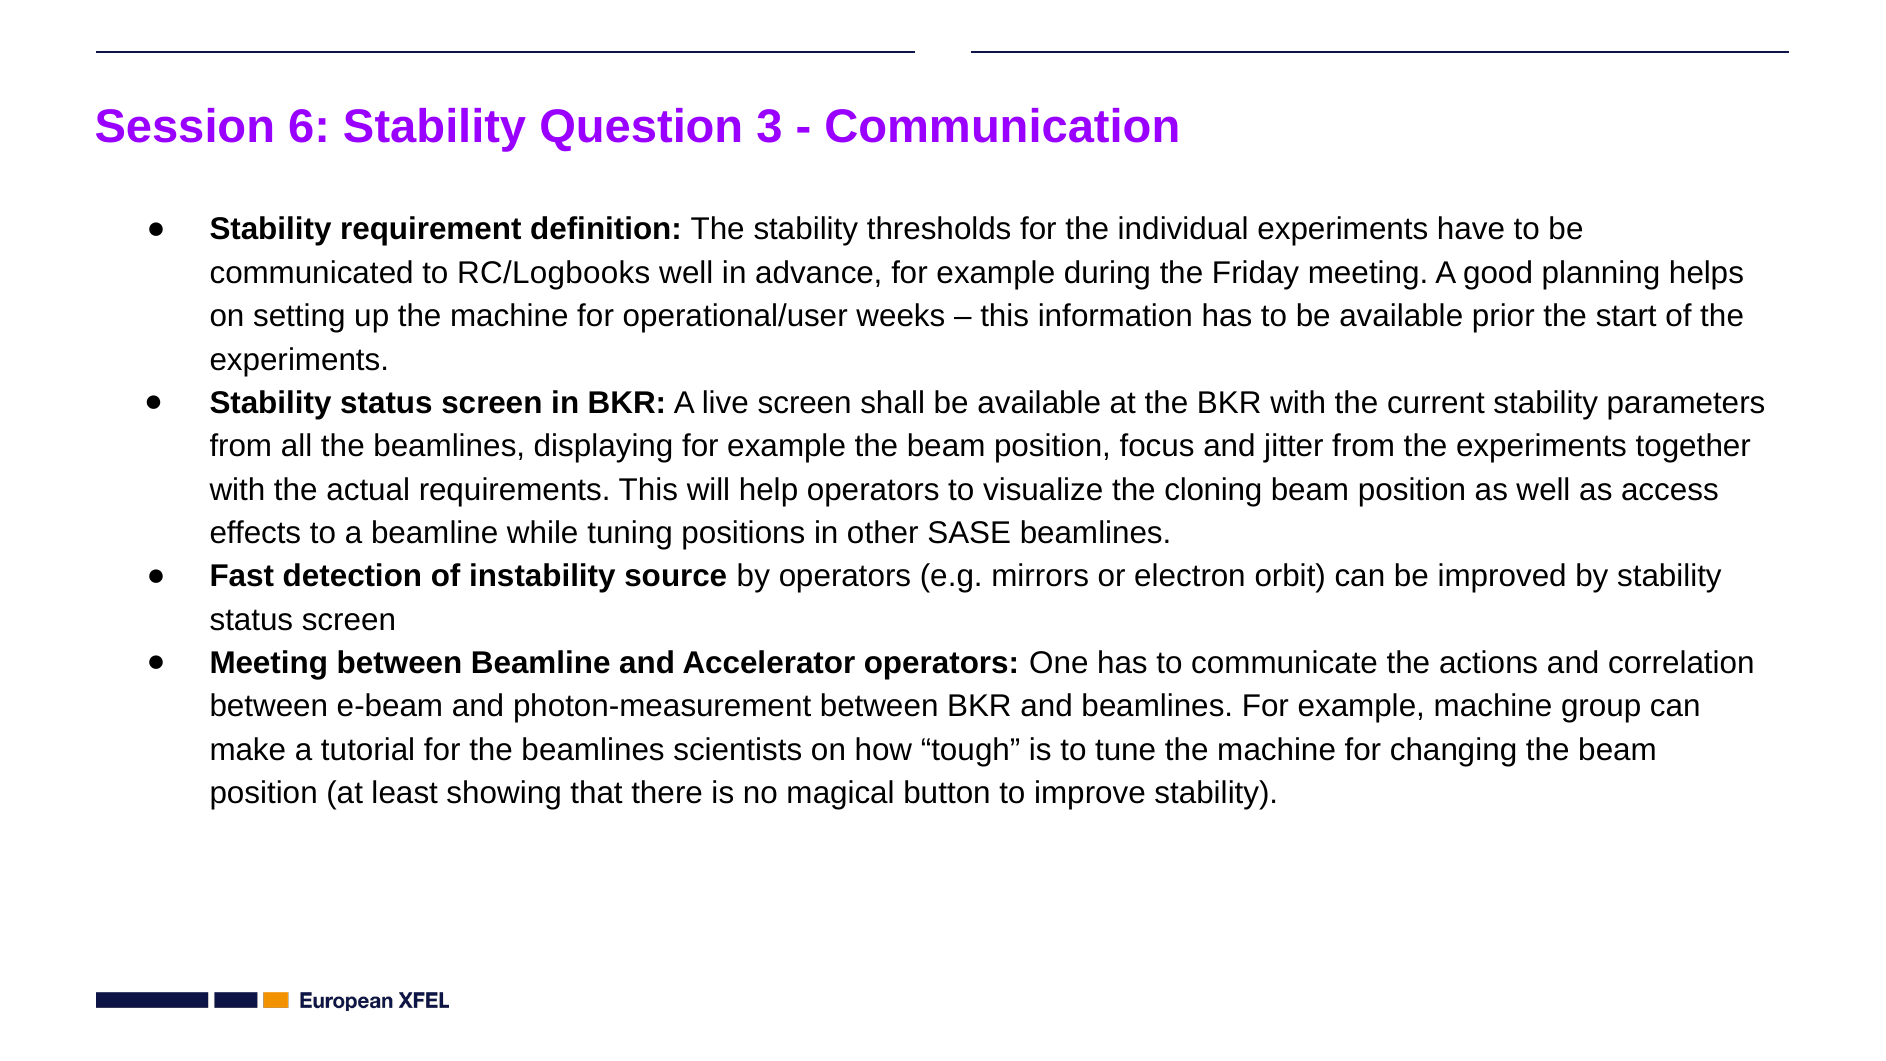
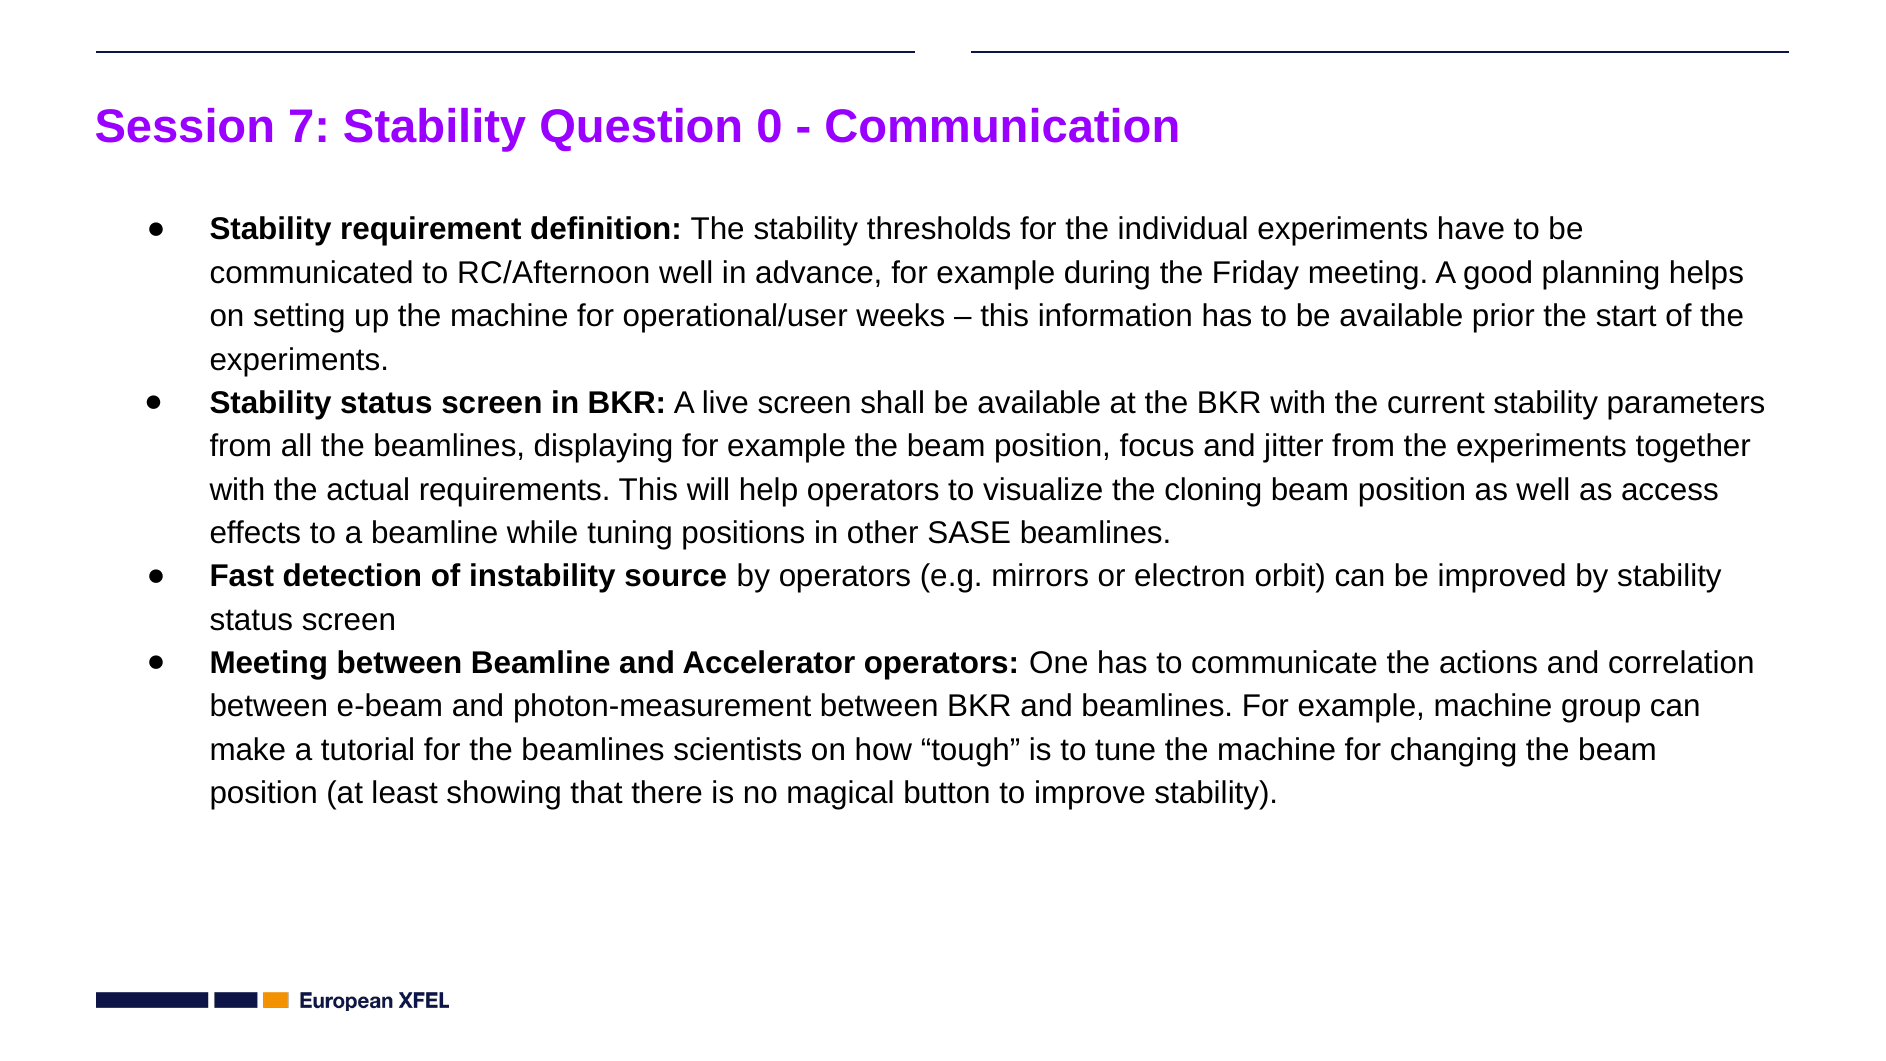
6: 6 -> 7
3: 3 -> 0
RC/Logbooks: RC/Logbooks -> RC/Afternoon
